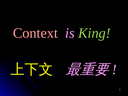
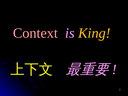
King colour: light green -> yellow
